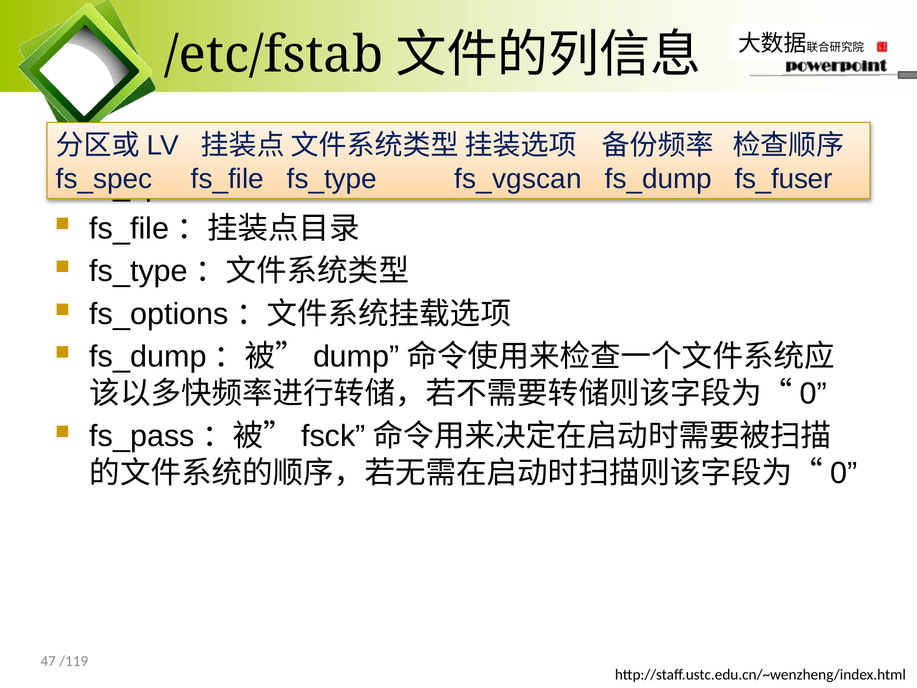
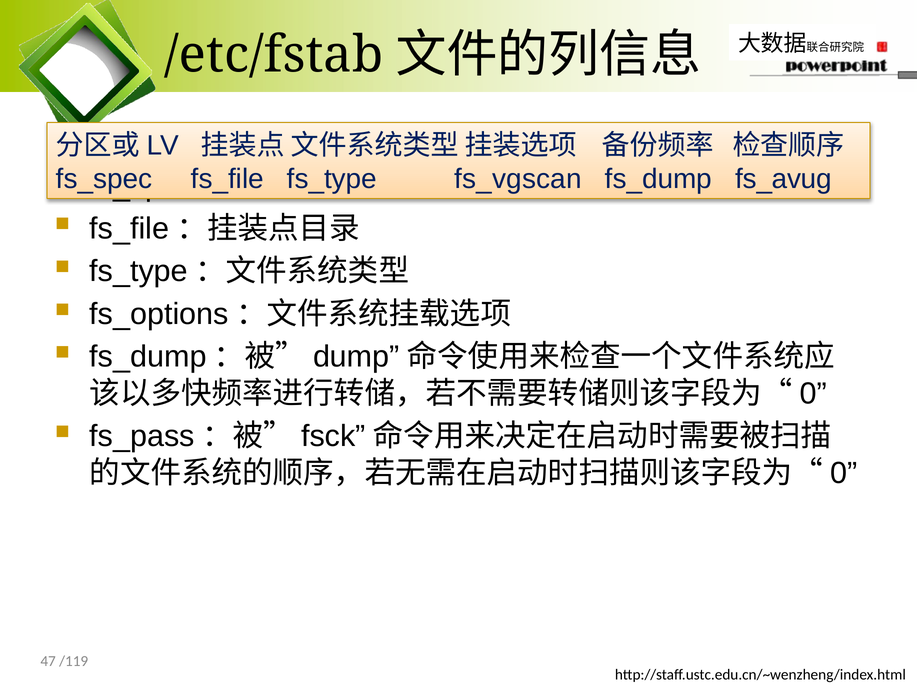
fs_fuser: fs_fuser -> fs_avug
